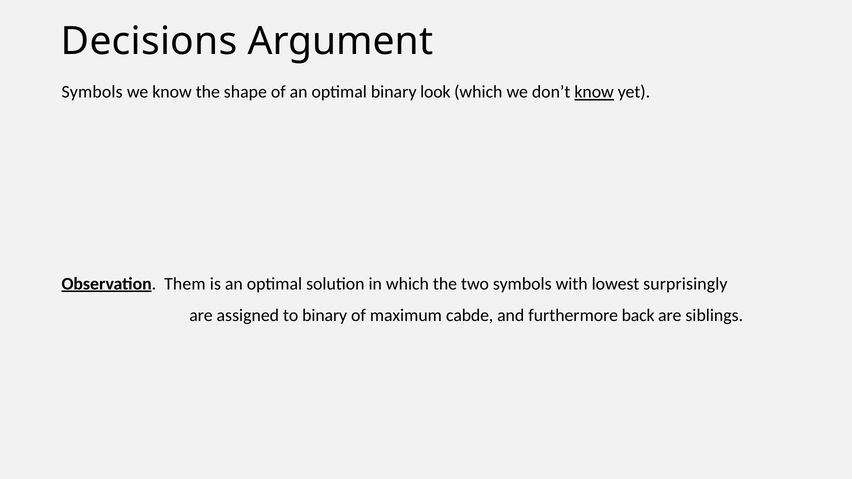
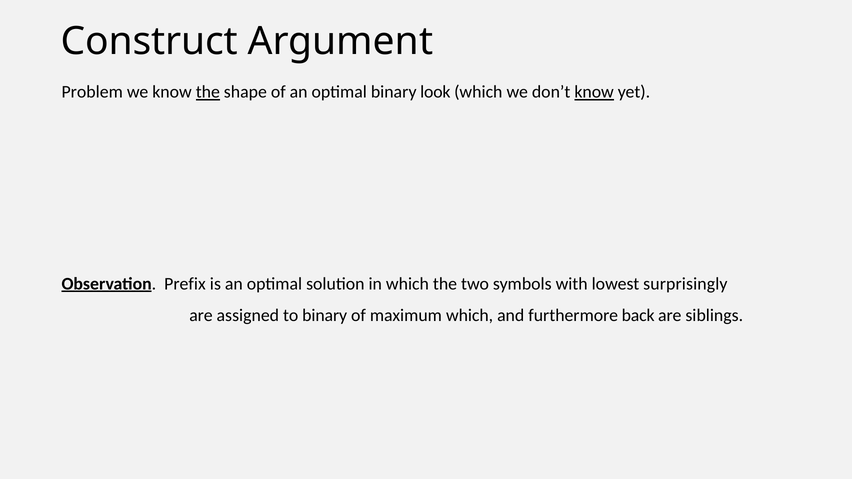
Decisions: Decisions -> Construct
Symbols at (92, 92): Symbols -> Problem
the at (208, 92) underline: none -> present
Them: Them -> Prefix
maximum cabde: cabde -> which
